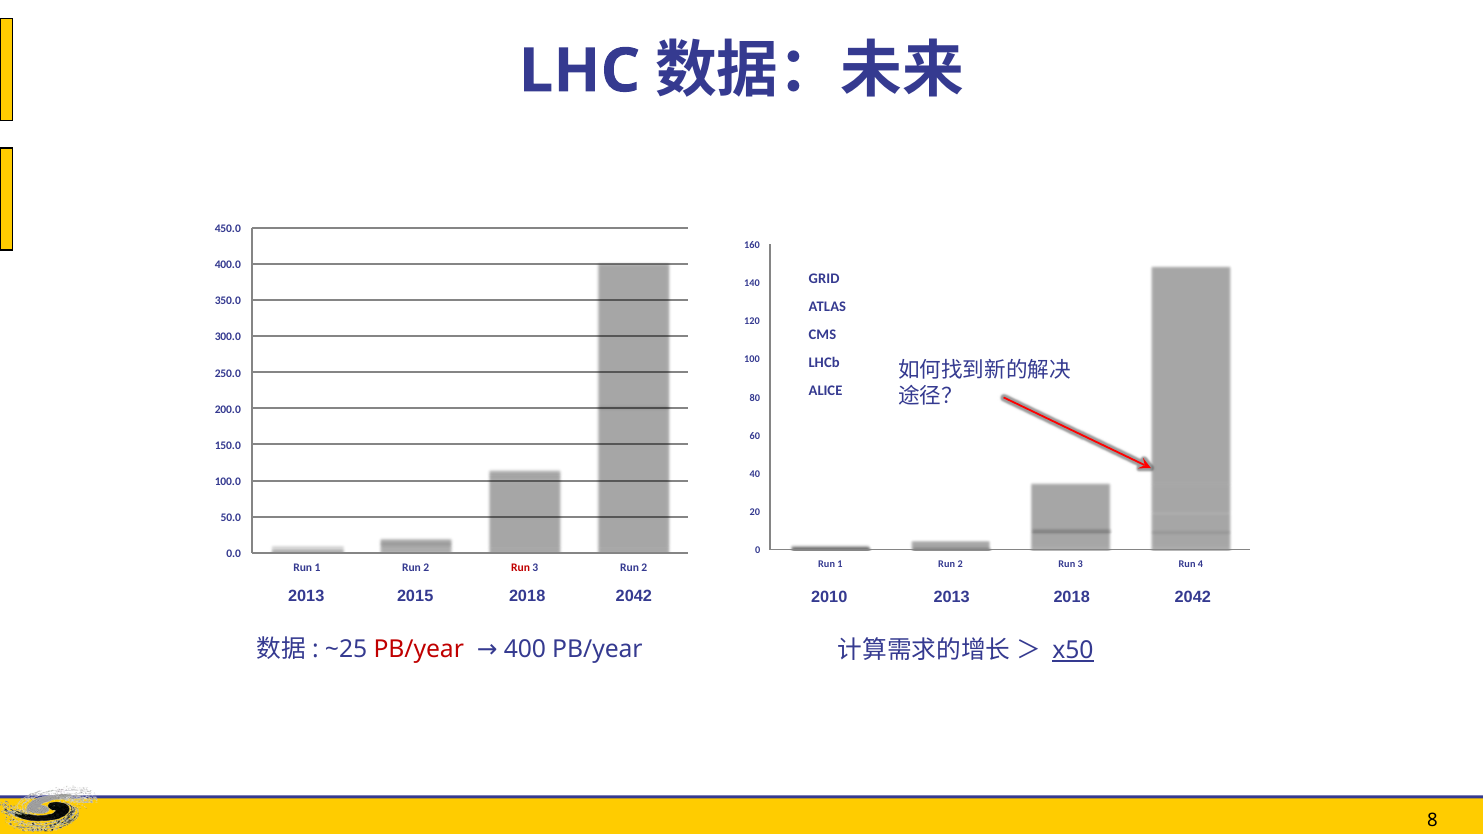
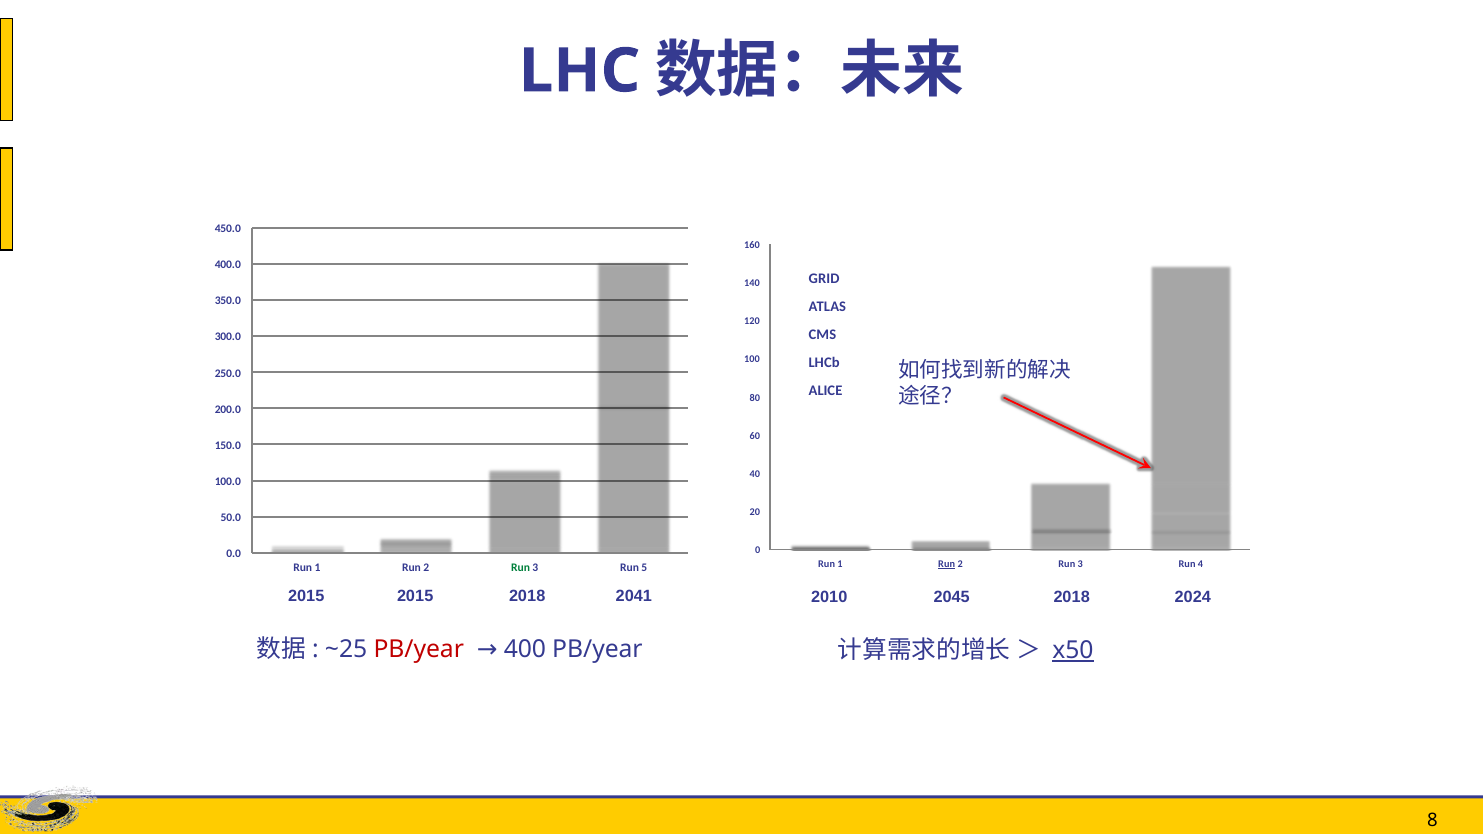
Run at (947, 564) underline: none -> present
Run at (521, 568) colour: red -> green
3 Run 2: 2 -> 5
2013 at (306, 597): 2013 -> 2015
2015 2018 2042: 2042 -> 2041
2010 2013: 2013 -> 2045
2042 at (1193, 597): 2042 -> 2024
